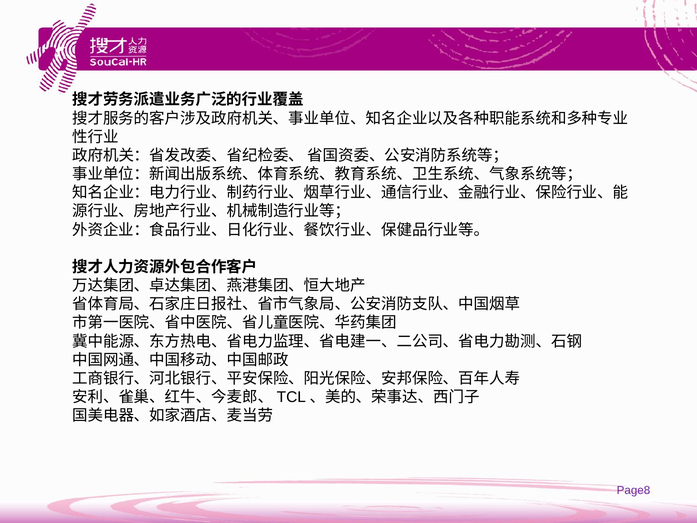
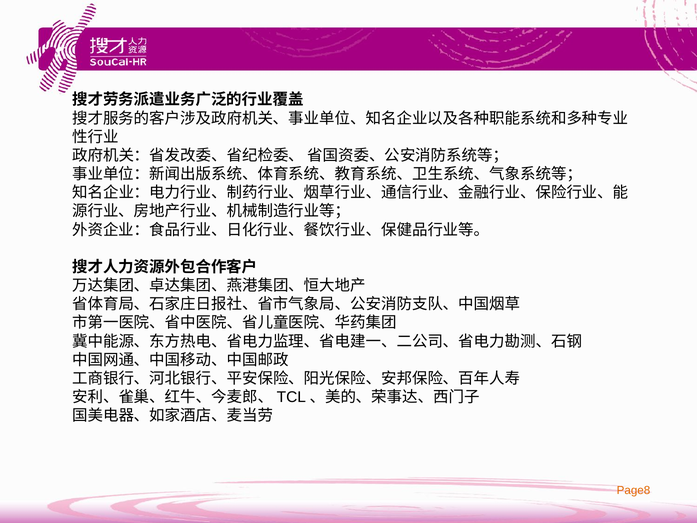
Page8 colour: purple -> orange
